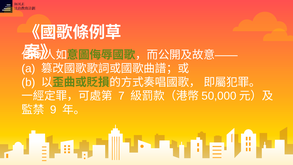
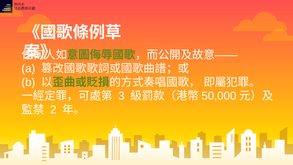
7: 7 -> 3
9: 9 -> 2
